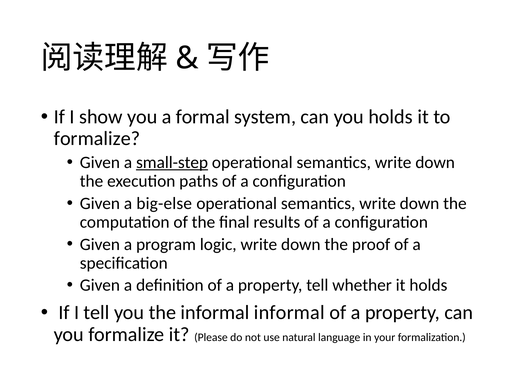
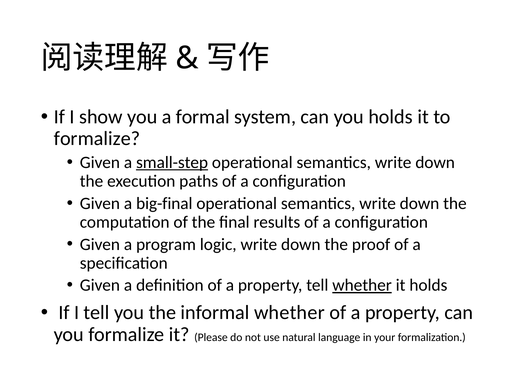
big-else: big-else -> big-final
whether at (362, 285) underline: none -> present
informal informal: informal -> whether
